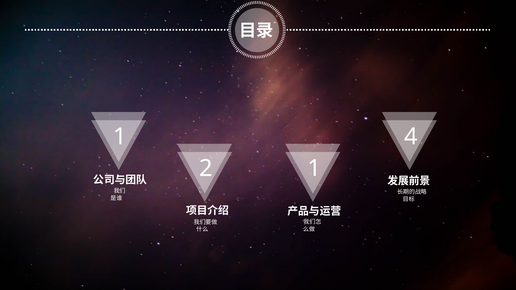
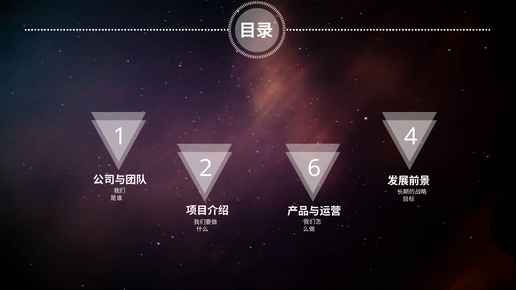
2 1: 1 -> 6
